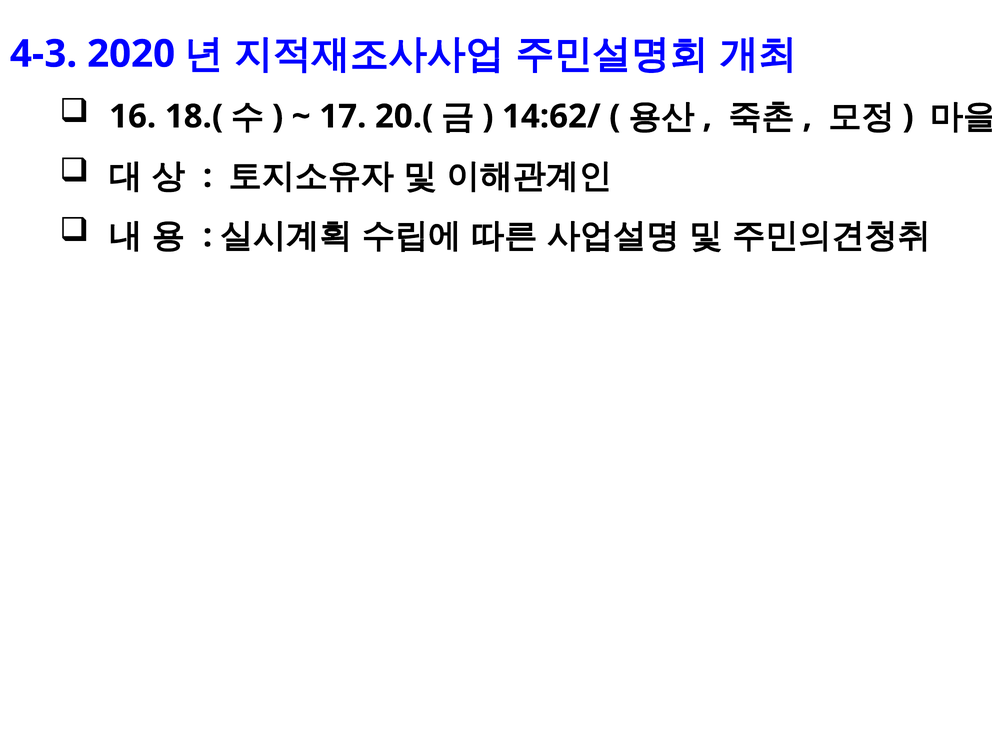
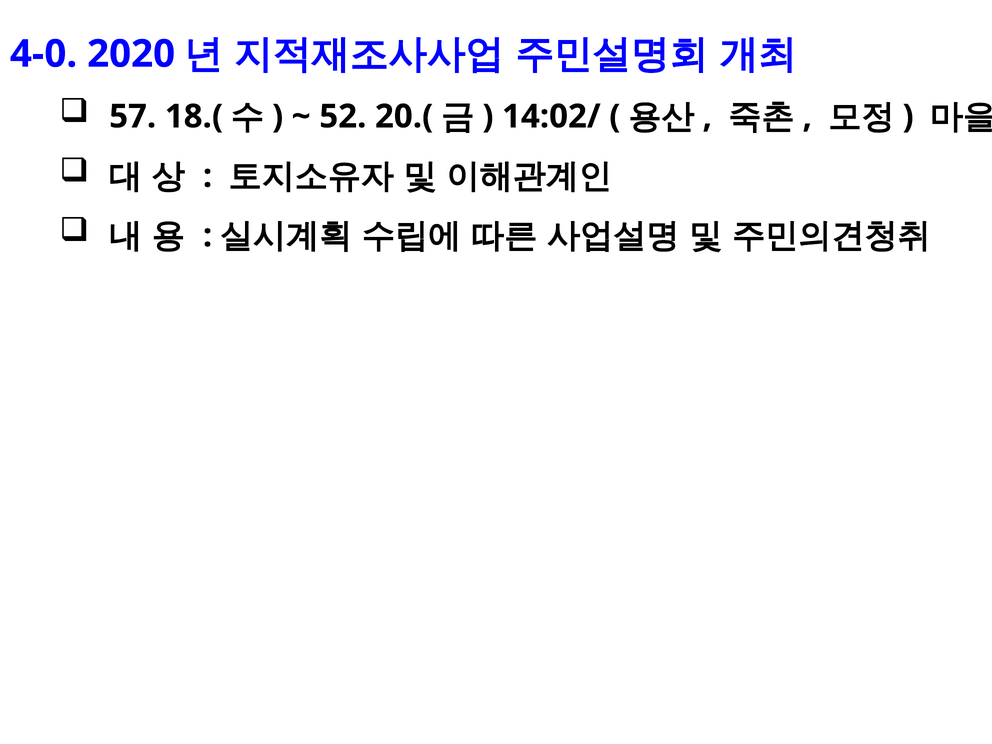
4-3: 4-3 -> 4-0
16: 16 -> 57
17: 17 -> 52
14:62/: 14:62/ -> 14:02/
